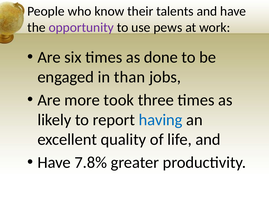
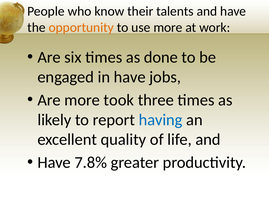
opportunity colour: purple -> orange
use pews: pews -> more
in than: than -> have
